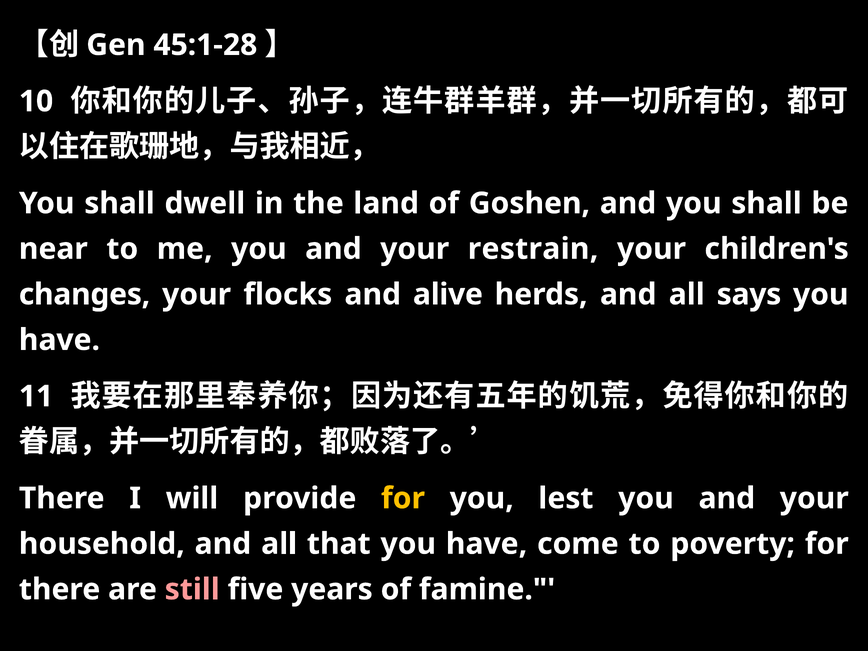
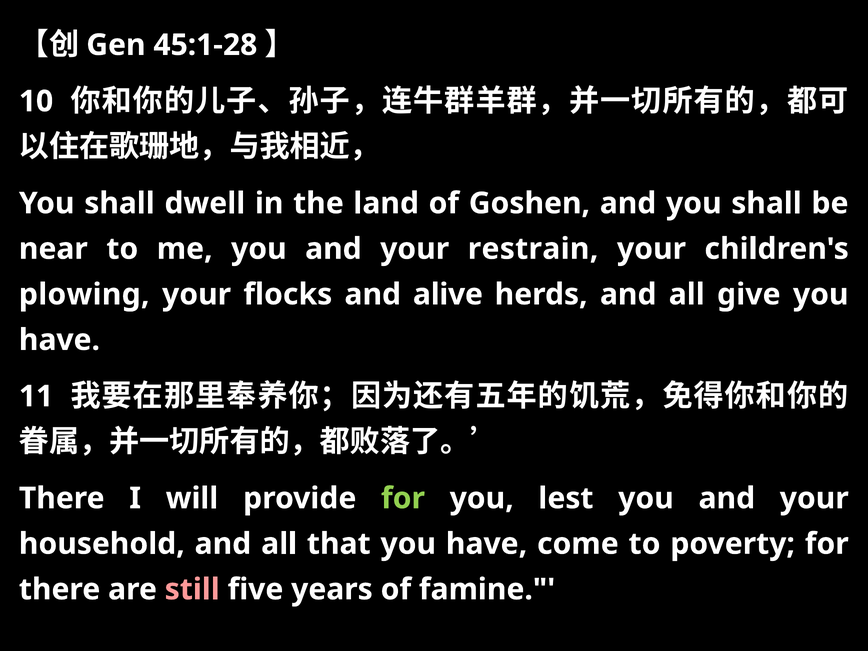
changes: changes -> plowing
says: says -> give
for at (403, 498) colour: yellow -> light green
